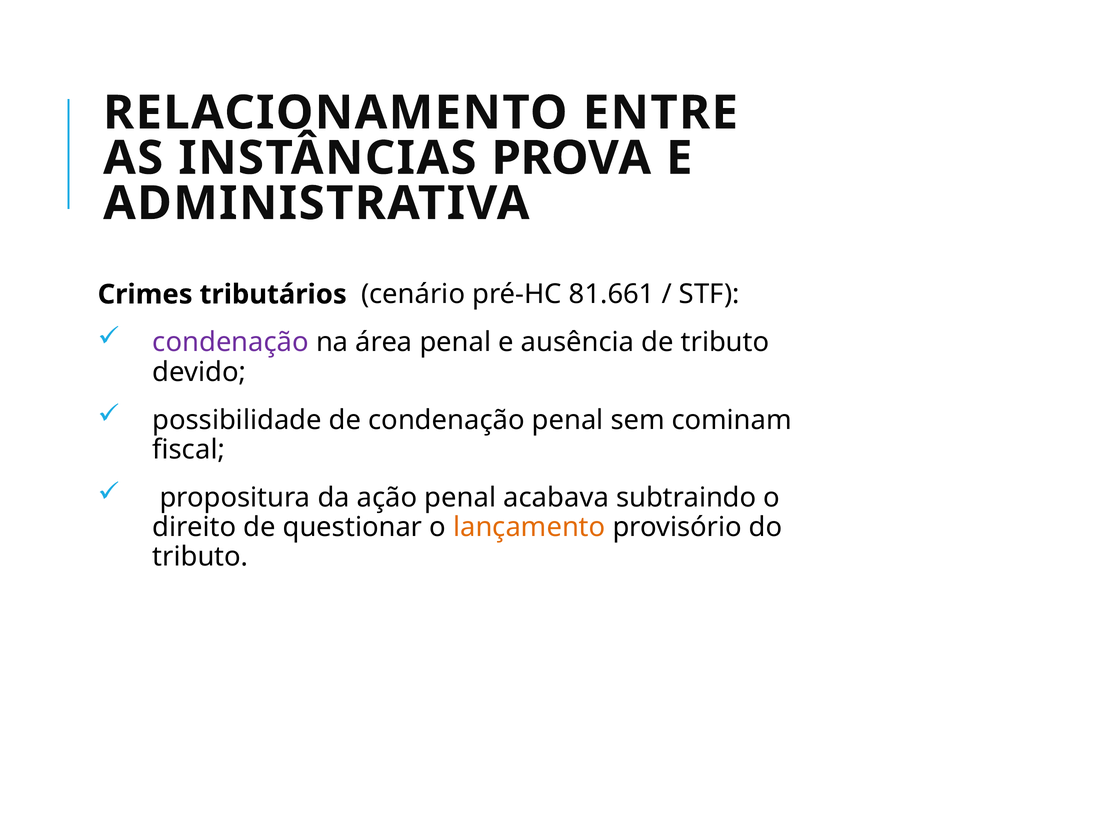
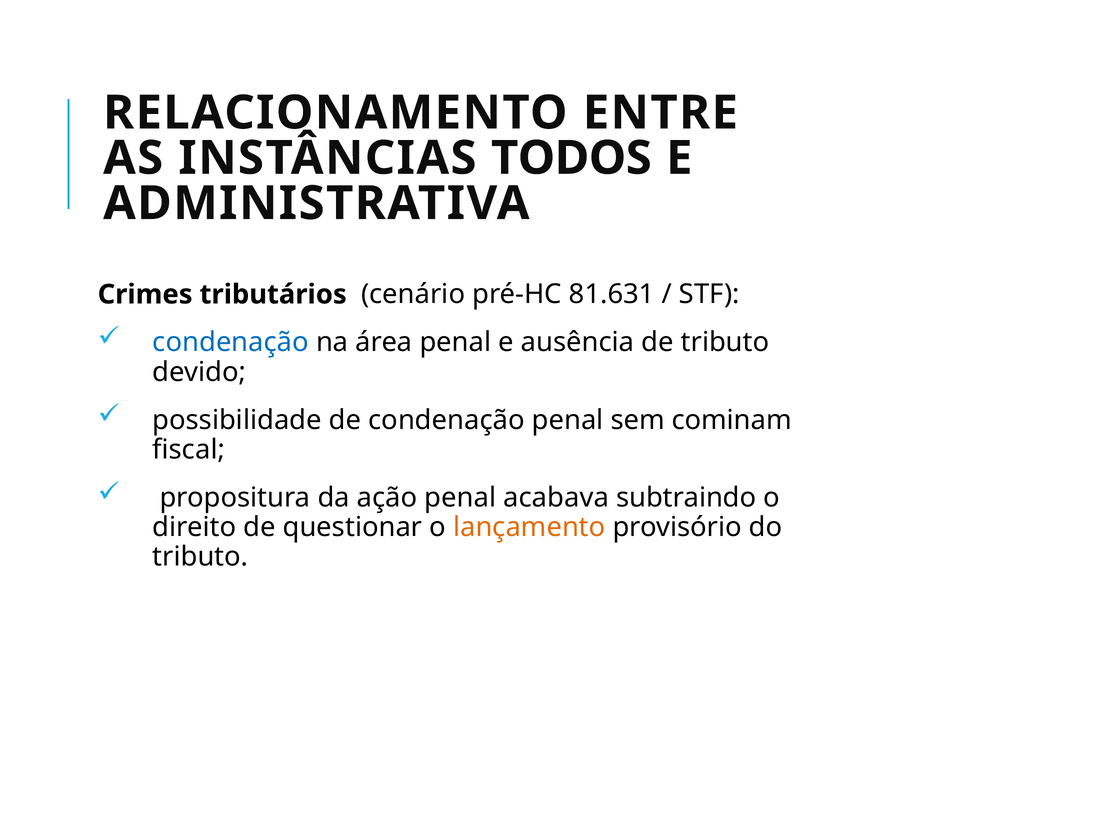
PROVA: PROVA -> TODOS
81.661: 81.661 -> 81.631
condenação at (231, 342) colour: purple -> blue
